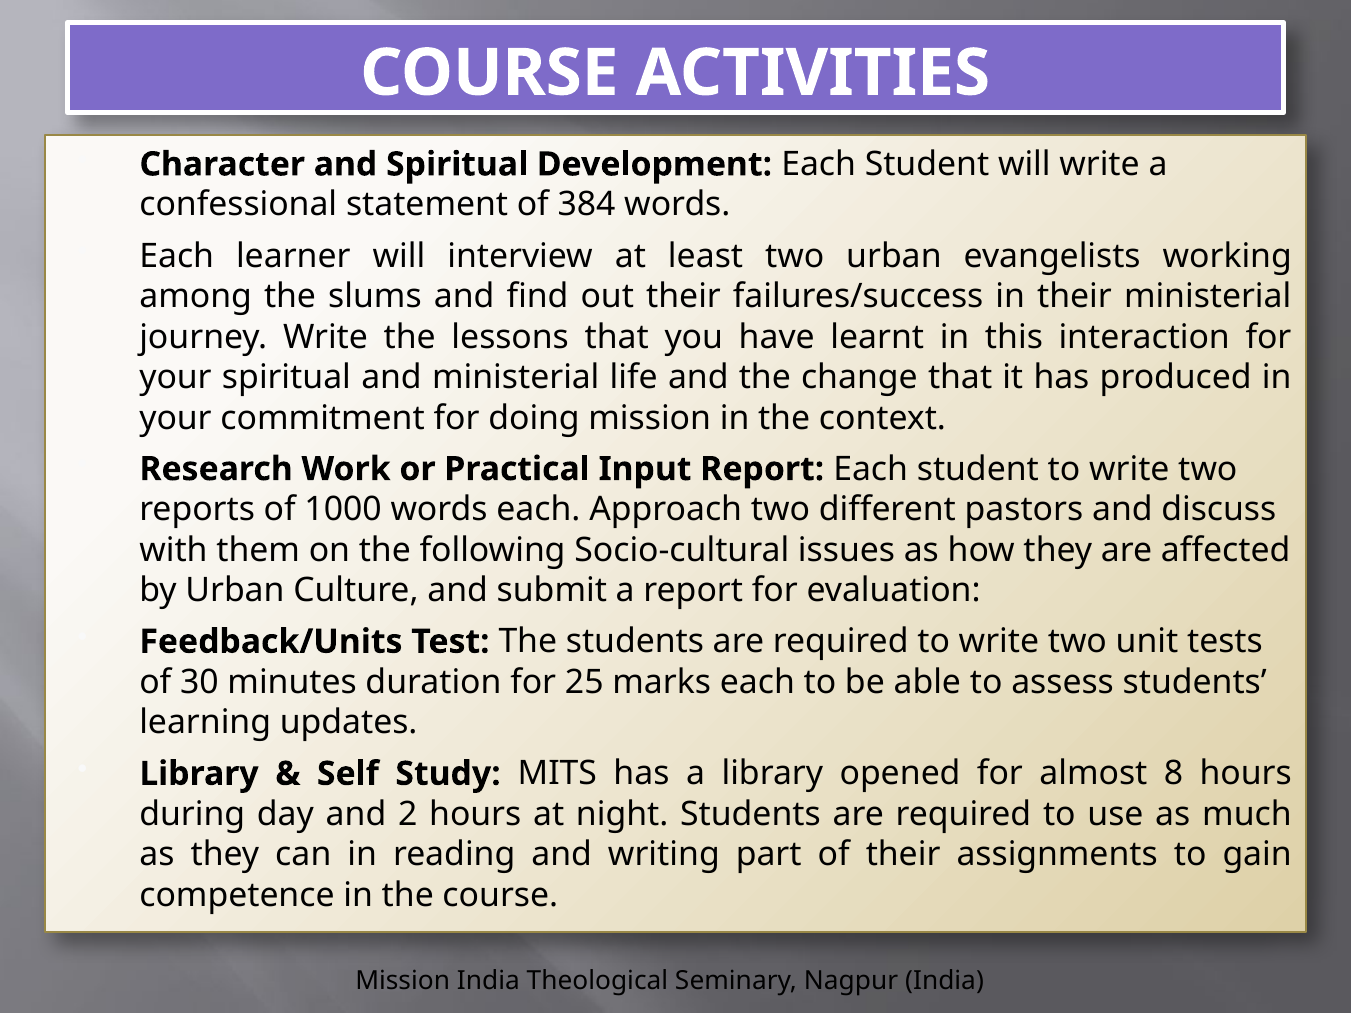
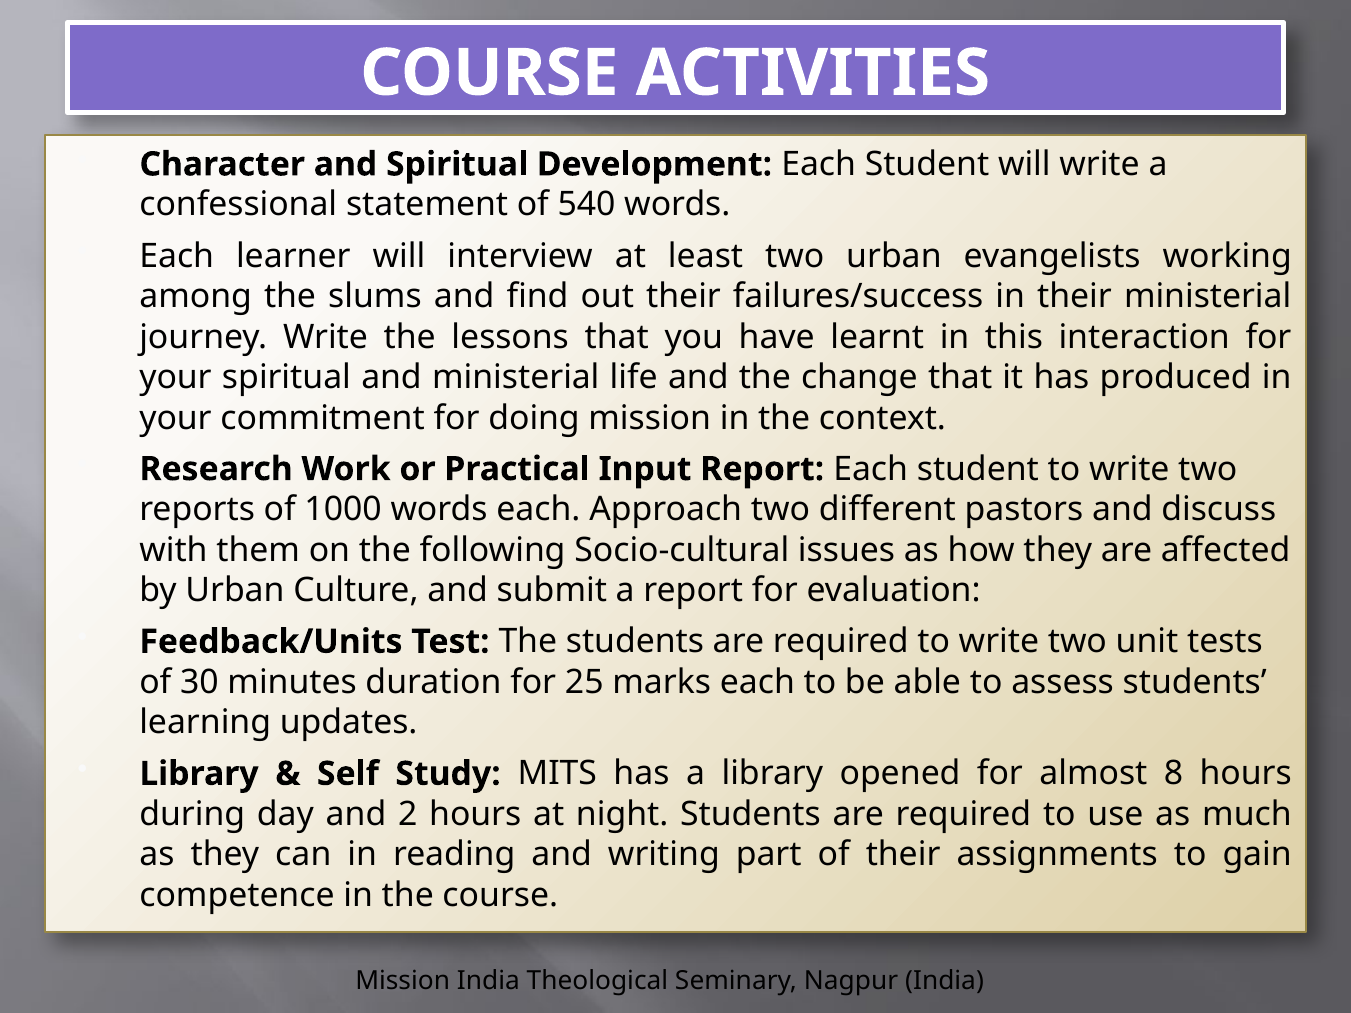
384: 384 -> 540
